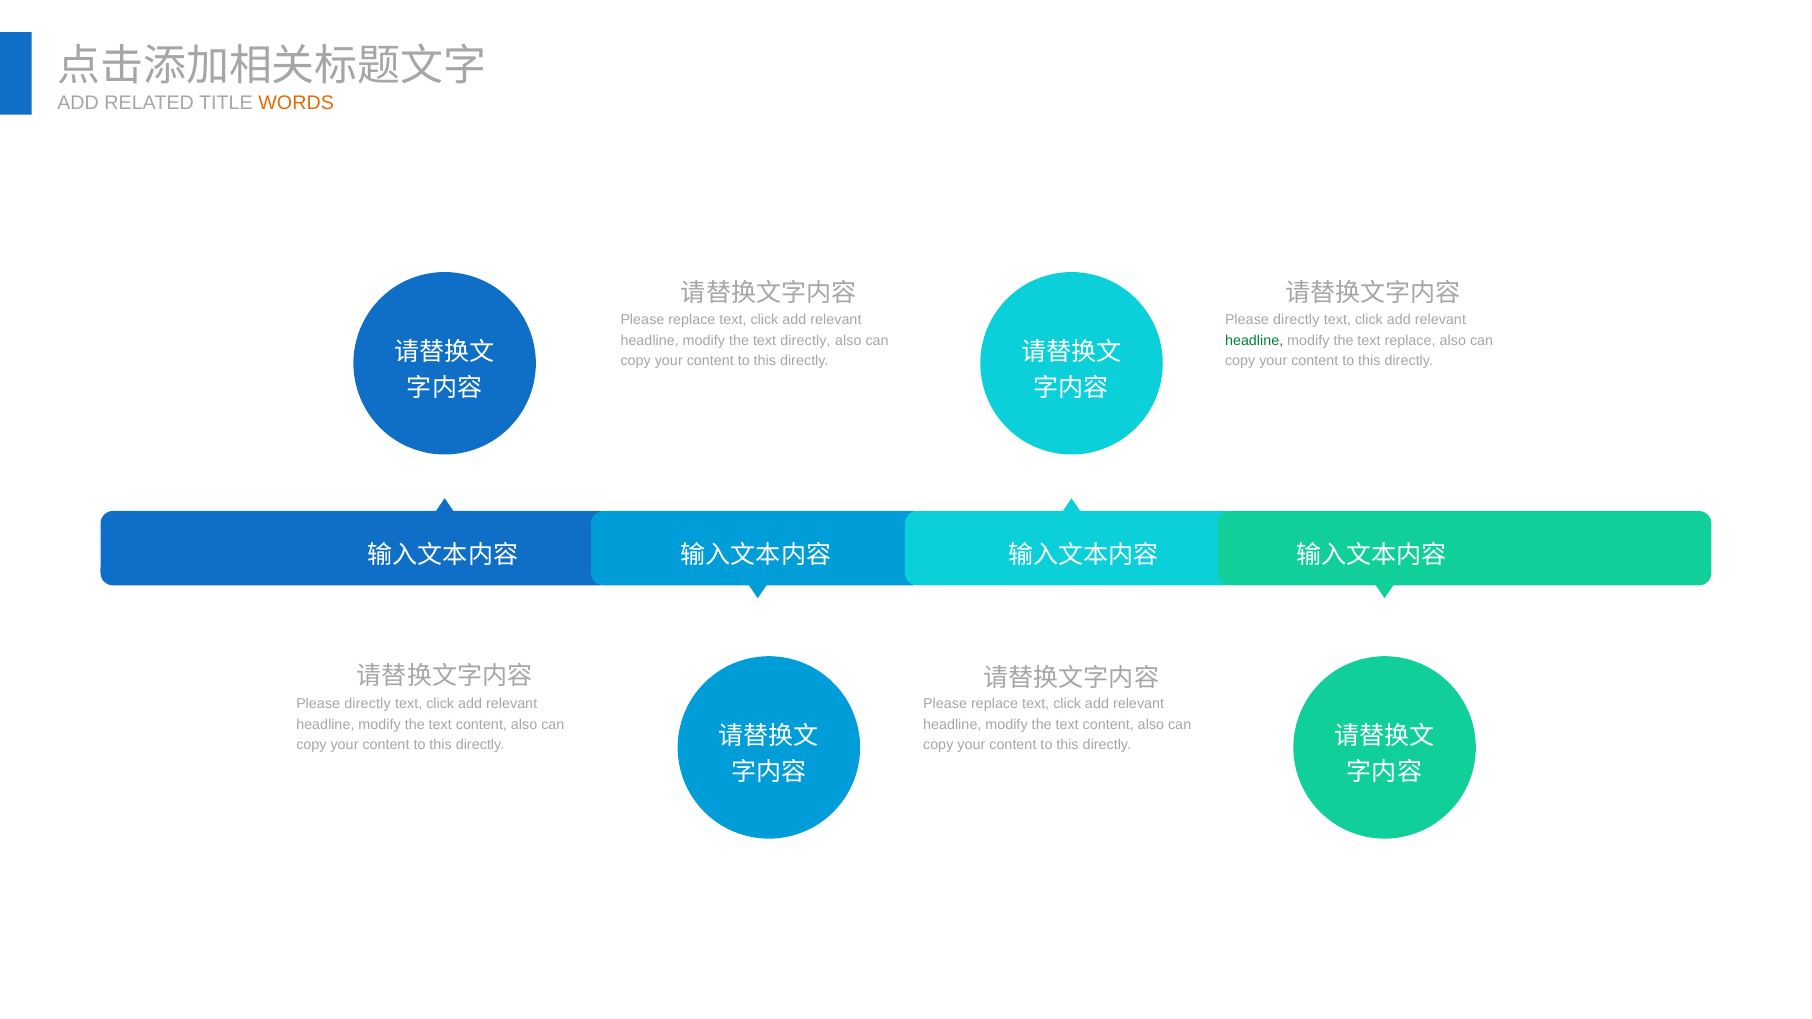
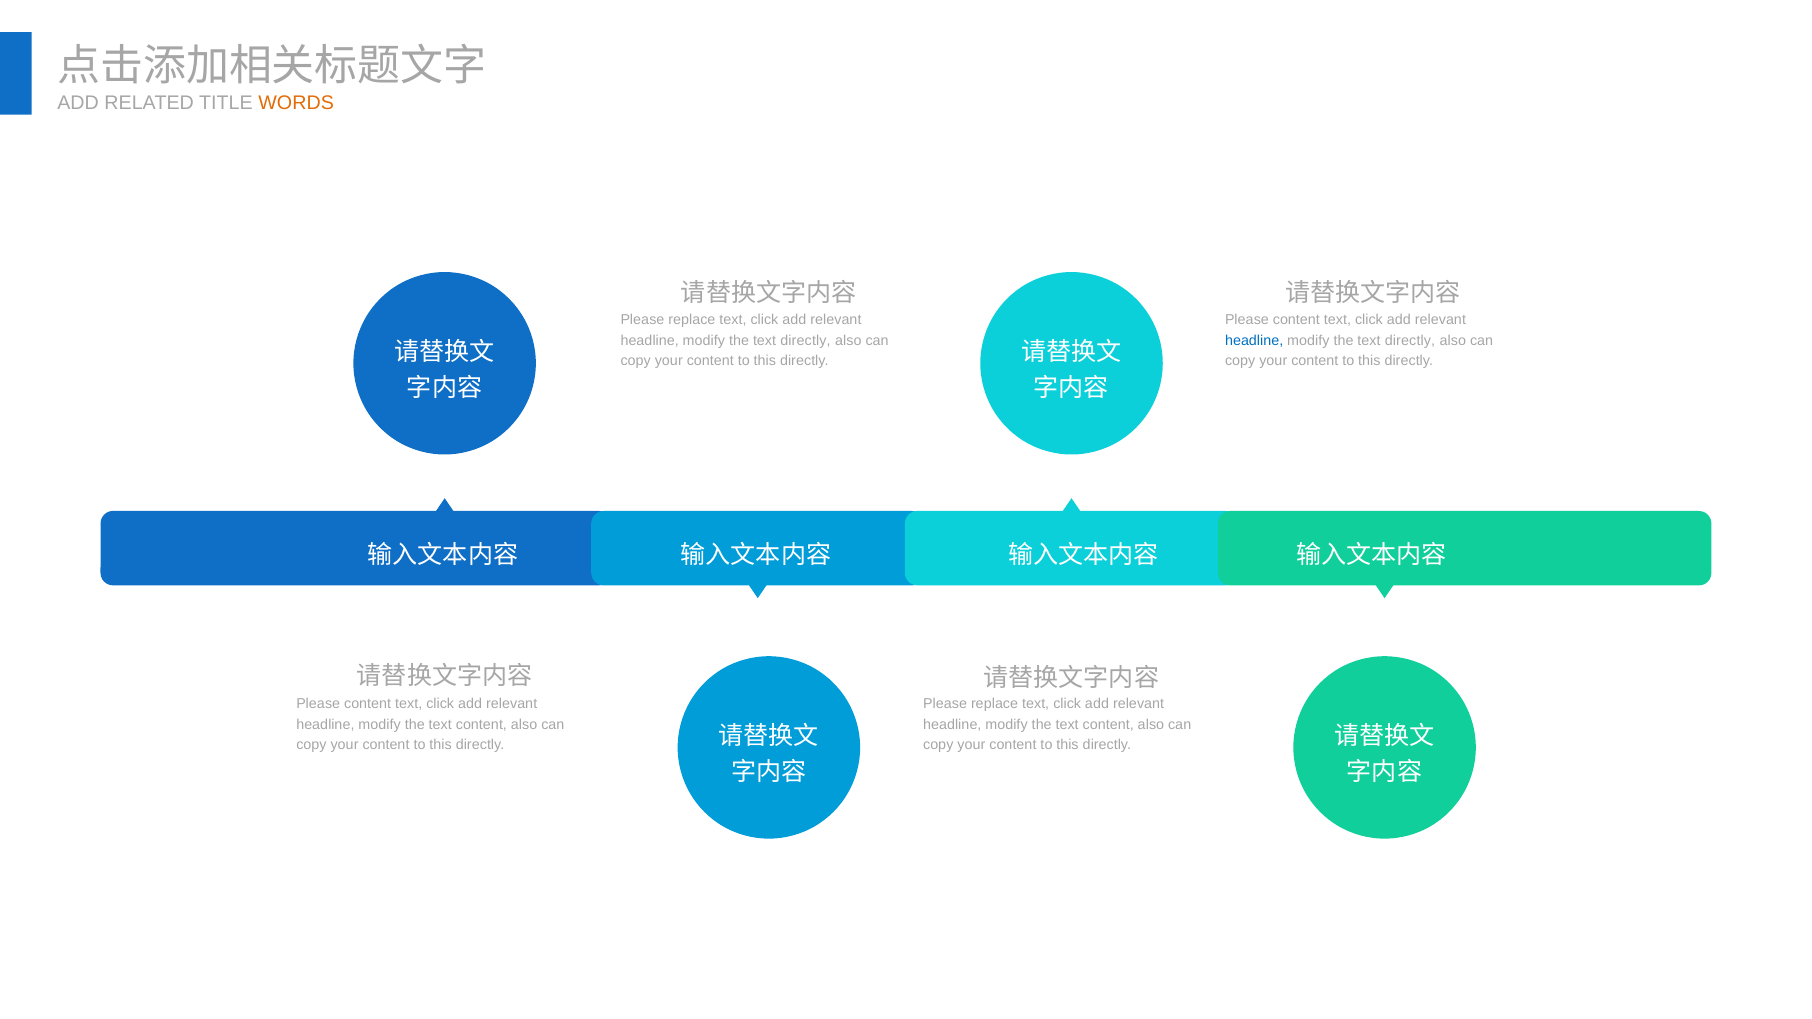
directly at (1296, 320): directly -> content
headline at (1254, 340) colour: green -> blue
replace at (1410, 340): replace -> directly
directly at (368, 704): directly -> content
